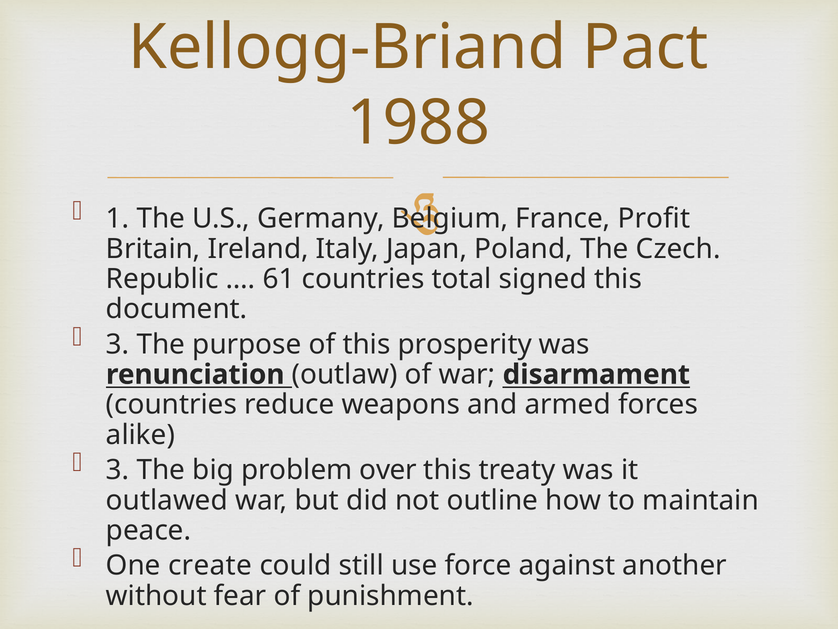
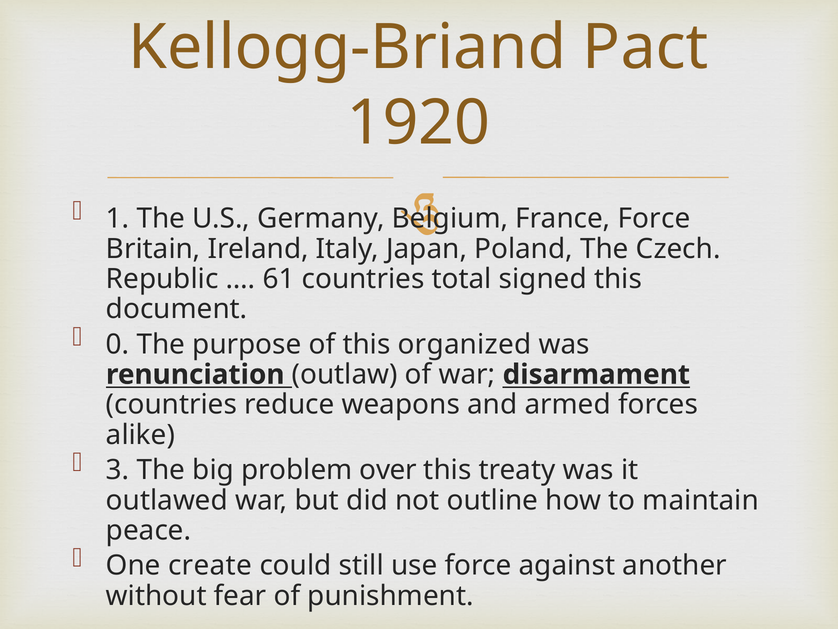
1988: 1988 -> 1920
France Profit: Profit -> Force
3 at (118, 344): 3 -> 0
prosperity: prosperity -> organized
